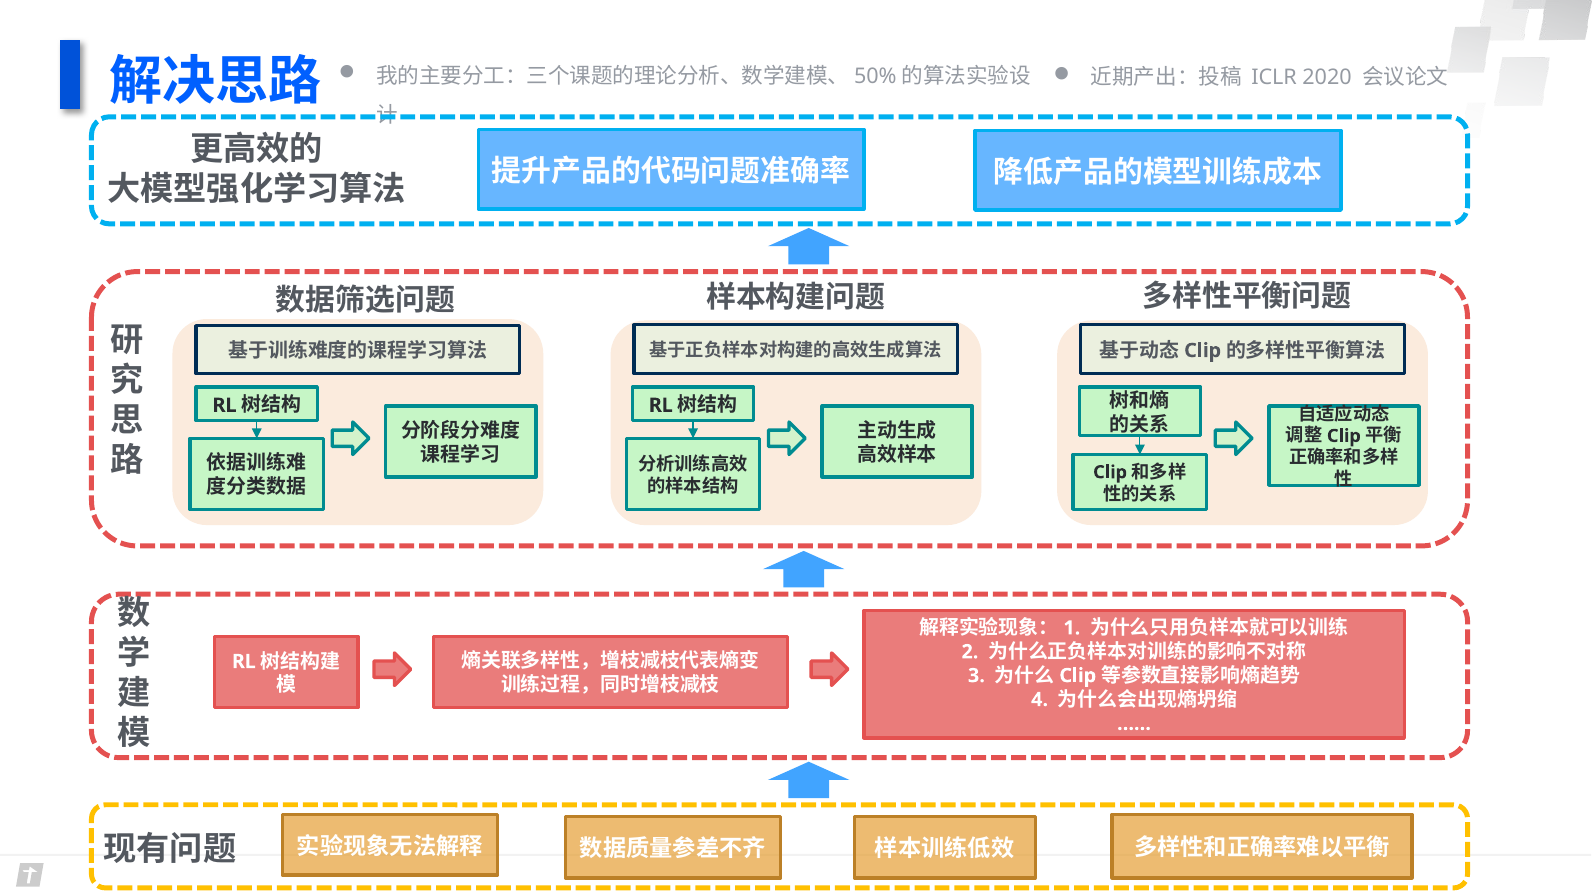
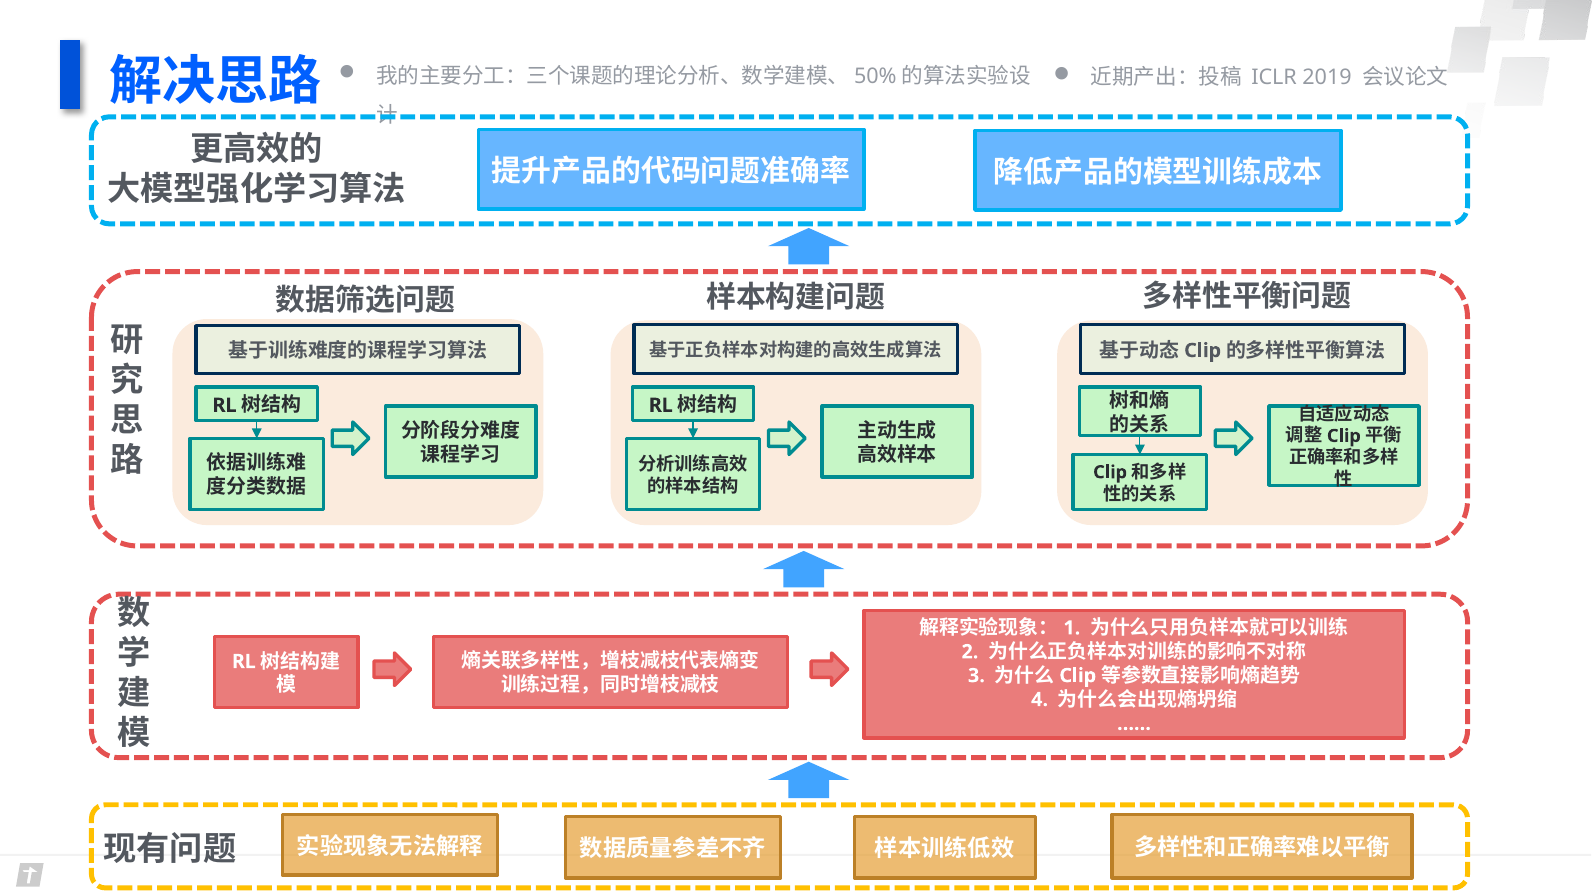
2020: 2020 -> 2019
